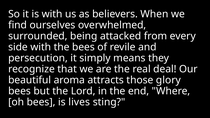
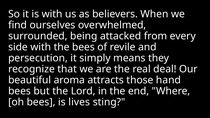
glory: glory -> hand
